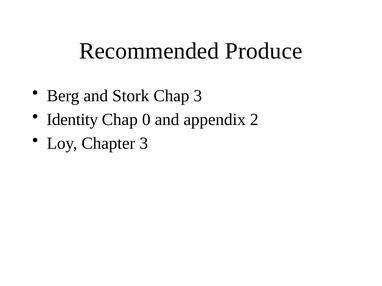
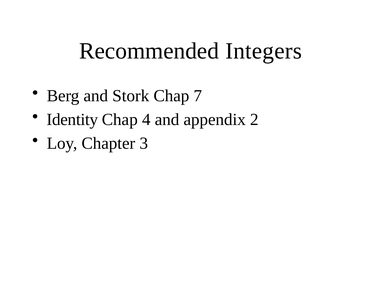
Produce: Produce -> Integers
Chap 3: 3 -> 7
0: 0 -> 4
